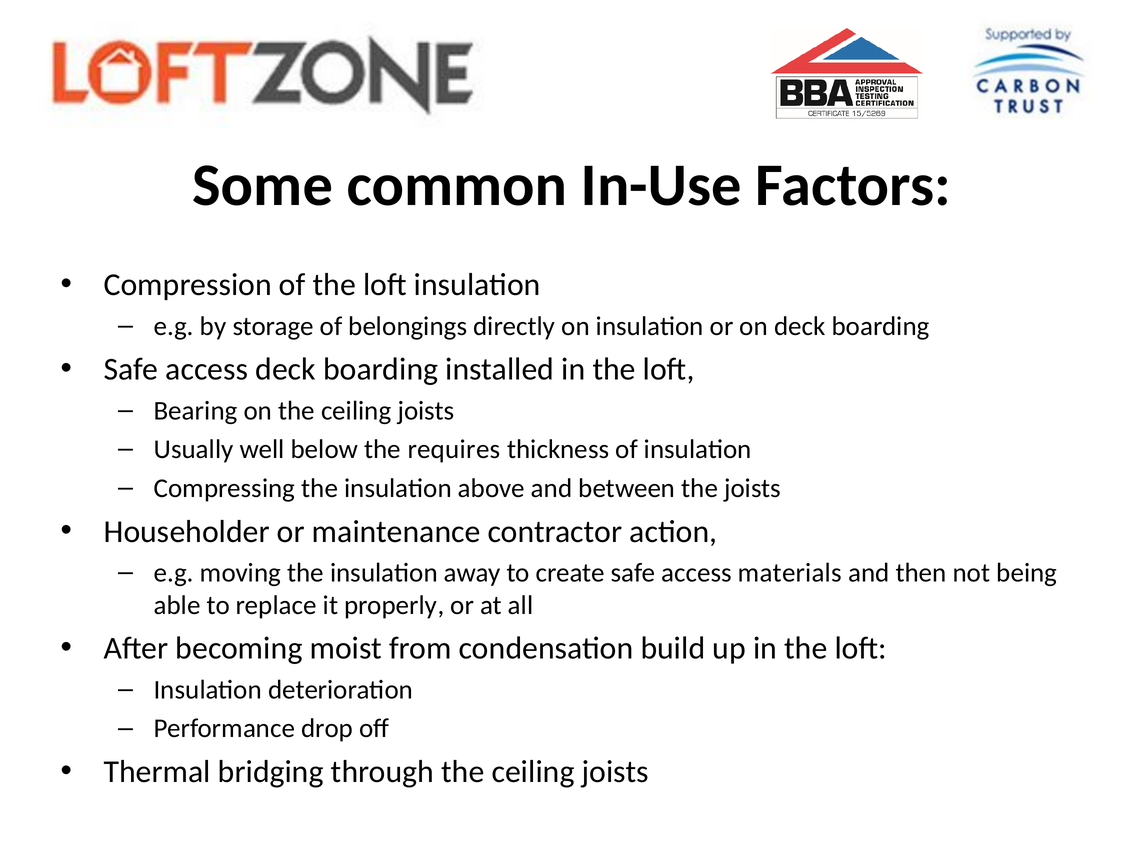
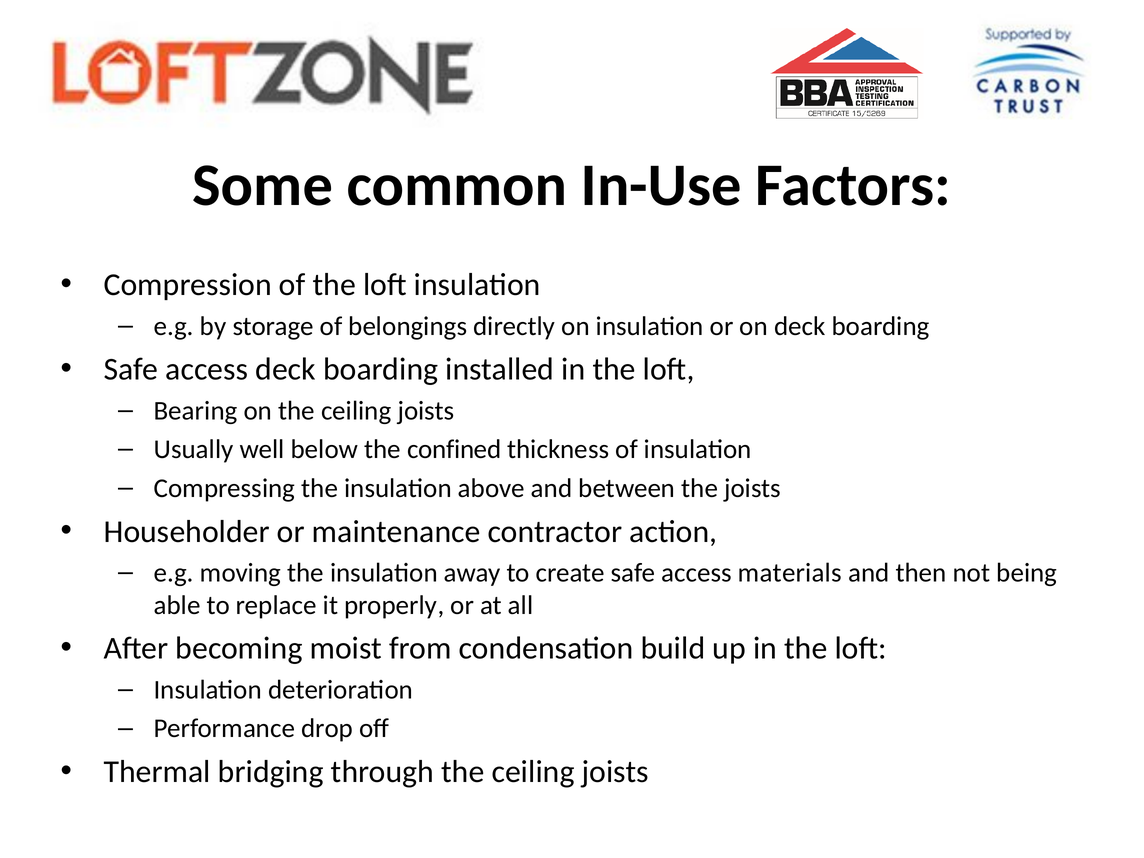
requires: requires -> confined
